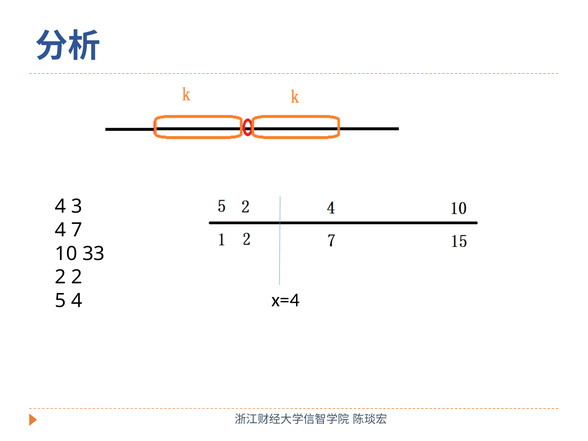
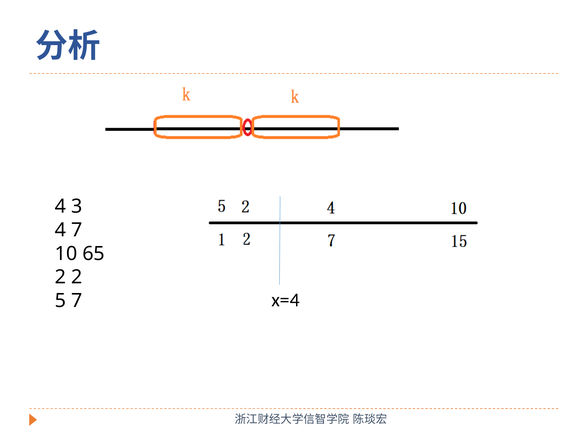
33: 33 -> 65
5 4: 4 -> 7
